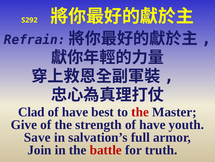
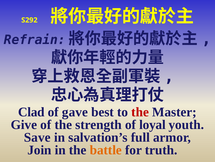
have at (75, 112): have -> gave
strength of have: have -> loyal
battle colour: red -> orange
